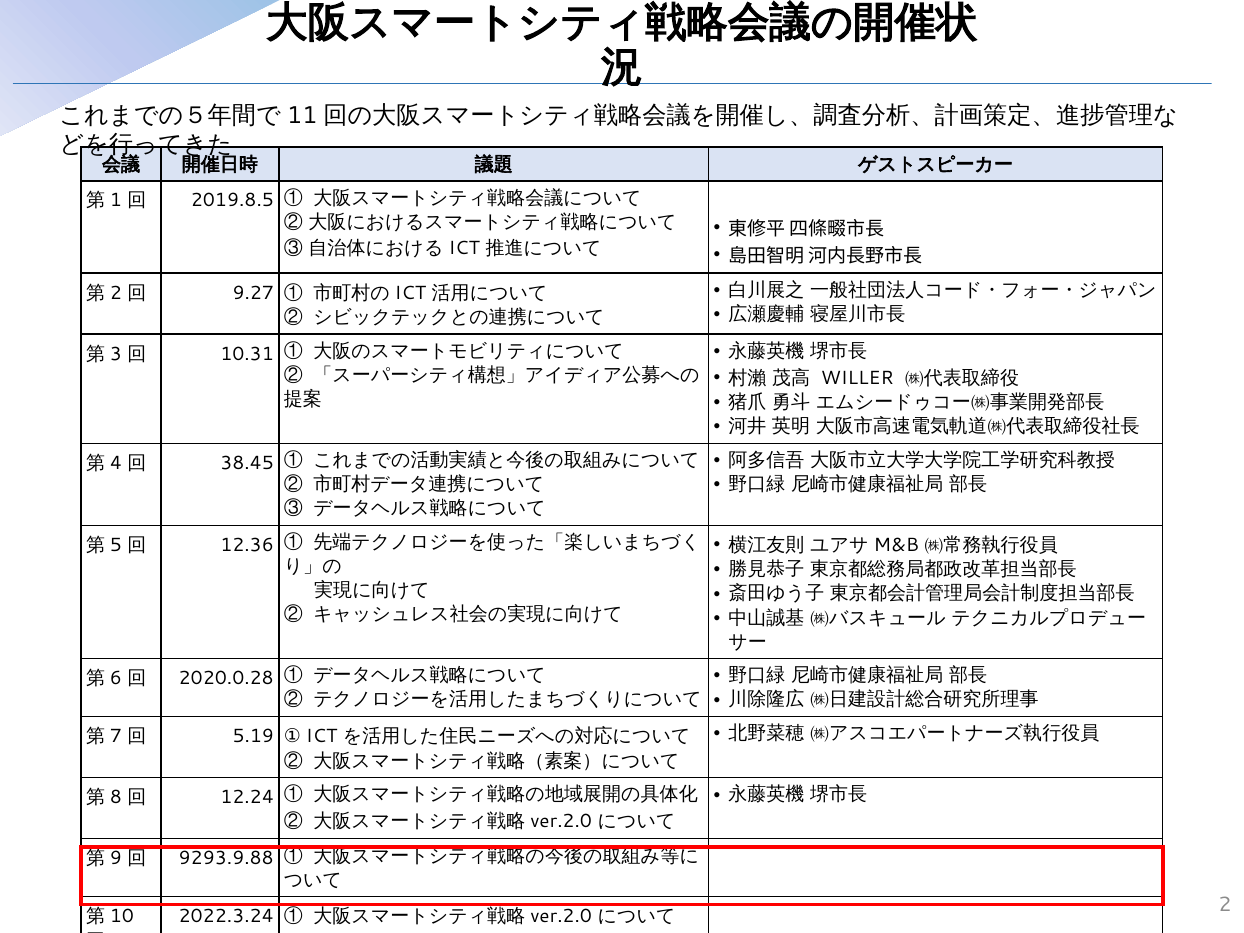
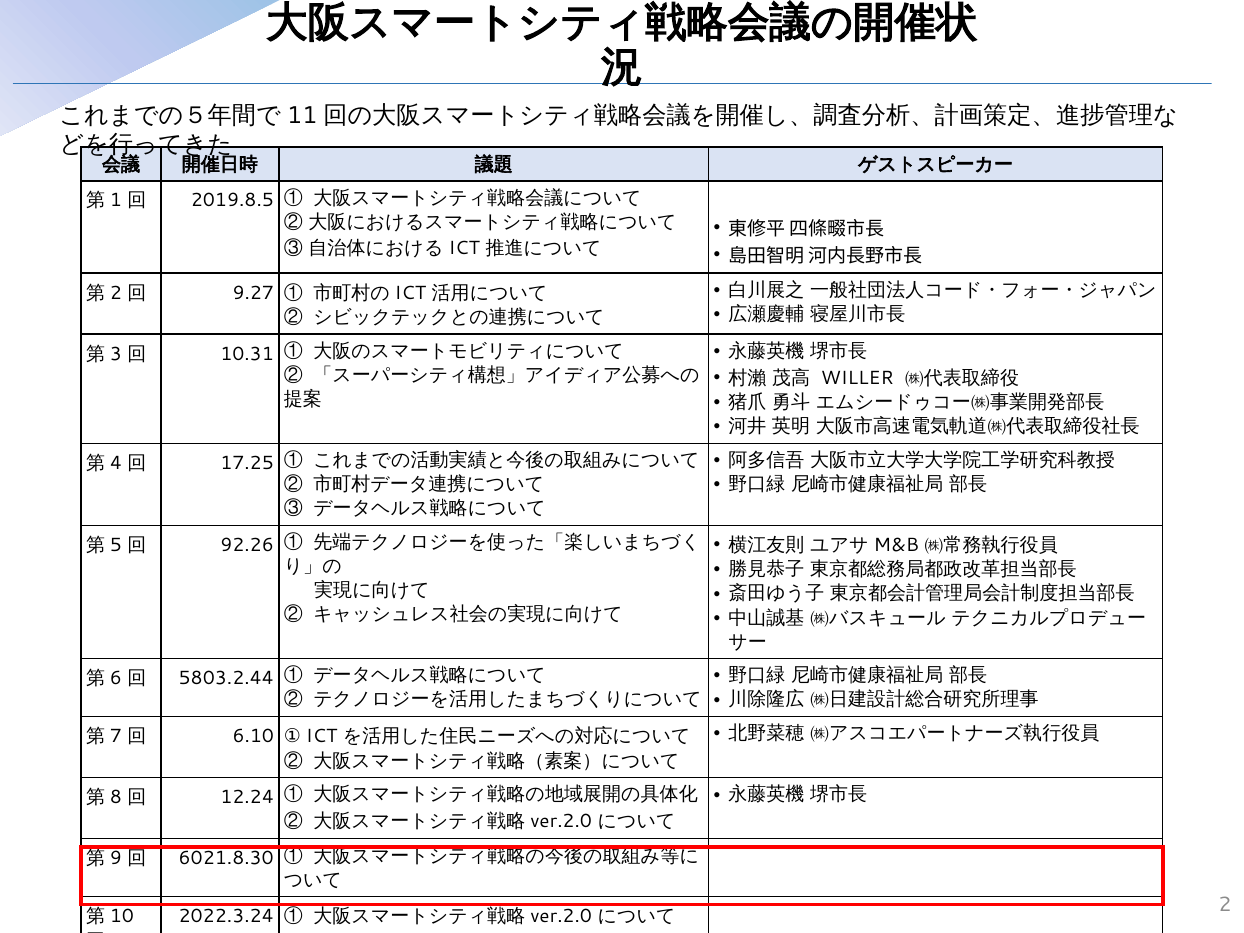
38.45: 38.45 -> 17.25
12.36: 12.36 -> 92.26
2020.0.28: 2020.0.28 -> 5803.2.44
5.19: 5.19 -> 6.10
9293.9.88: 9293.9.88 -> 6021.8.30
